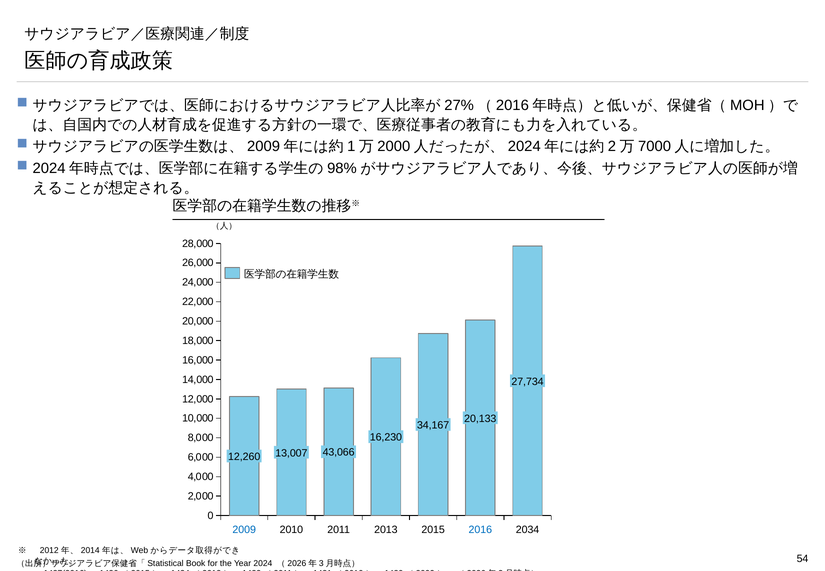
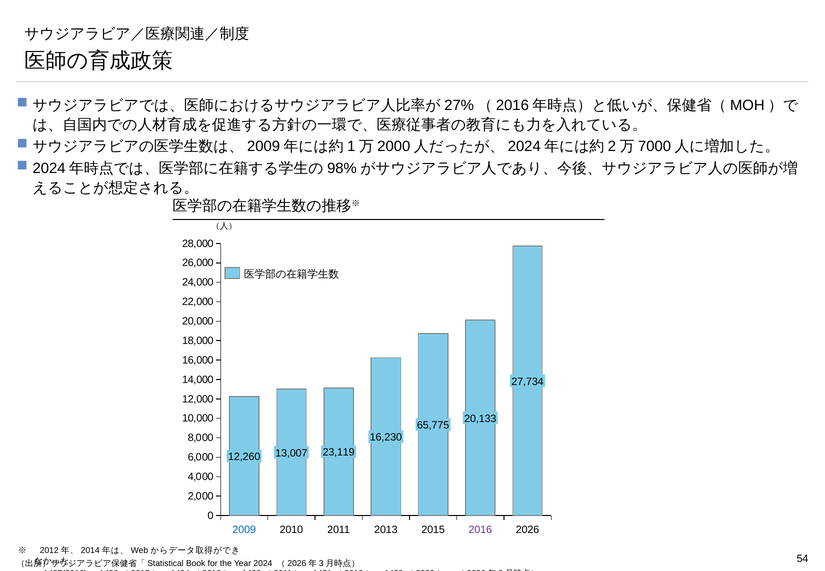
34,167: 34,167 -> 65,775
43,066: 43,066 -> 23,119
2016 colour: blue -> purple
2034: 2034 -> 2026
